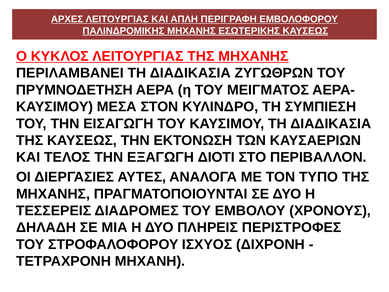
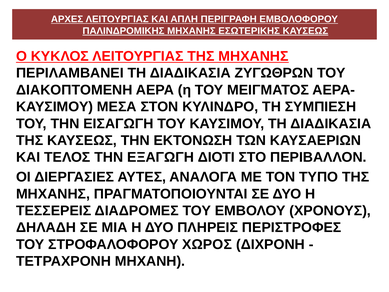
ΠΡΥΜΝΟΔΕΤΗΣΗ: ΠΡΥΜΝΟΔΕΤΗΣΗ -> ΔΙΑΚΟΠΤΟΜΕΝΗ
ΙΣΧYΟΣ: ΙΣΧYΟΣ -> ΧΩΡΟΣ
